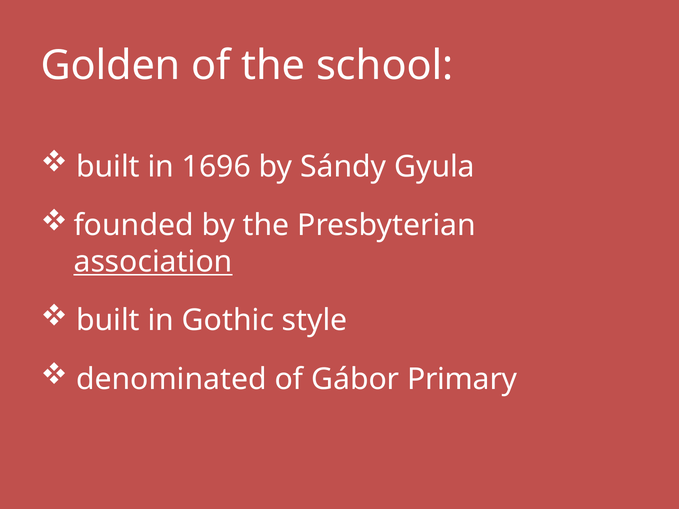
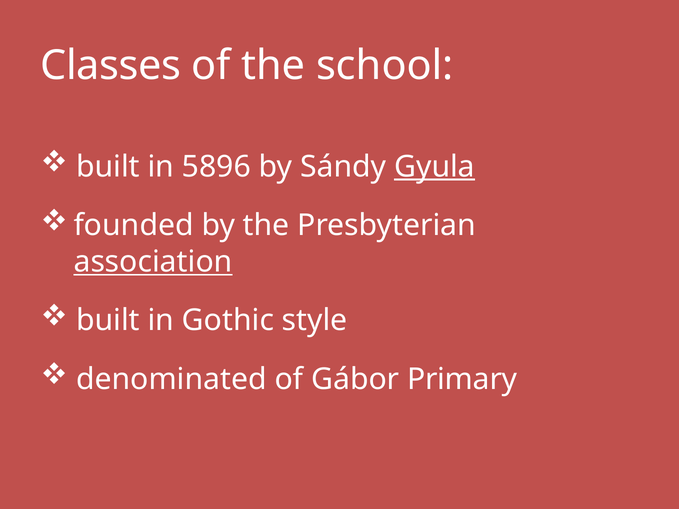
Golden: Golden -> Classes
1696: 1696 -> 5896
Gyula underline: none -> present
